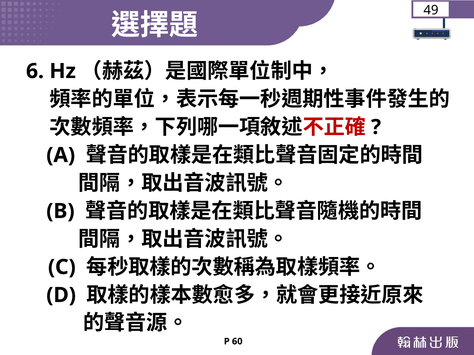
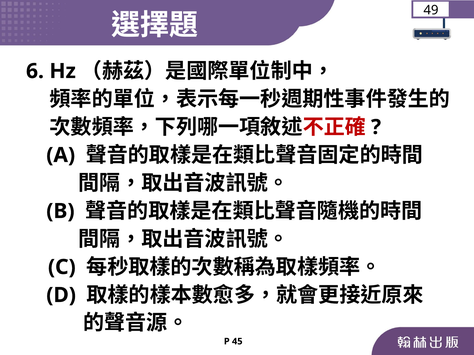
60: 60 -> 45
